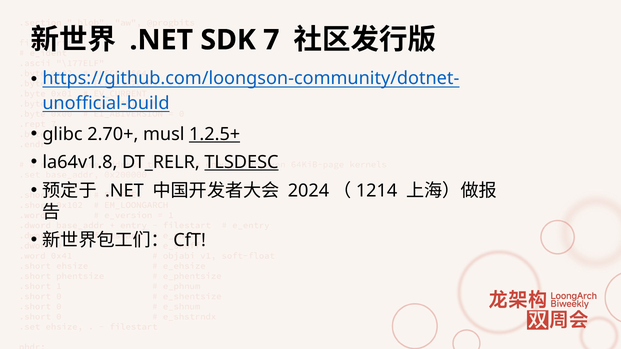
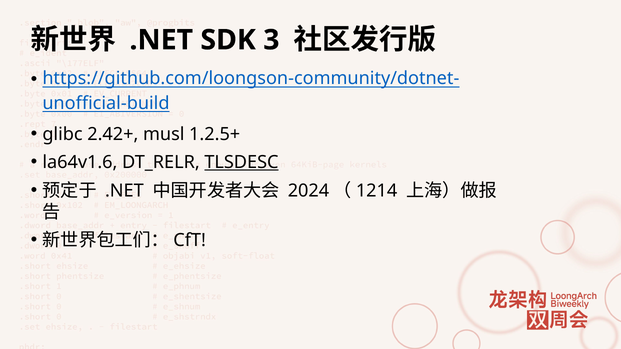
7: 7 -> 3
2.70+: 2.70+ -> 2.42+
1.2.5+ underline: present -> none
la64v1.8: la64v1.8 -> la64v1.6
